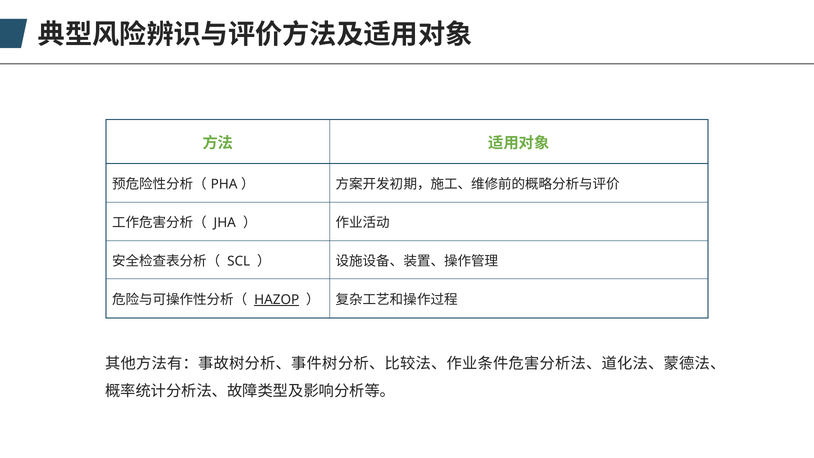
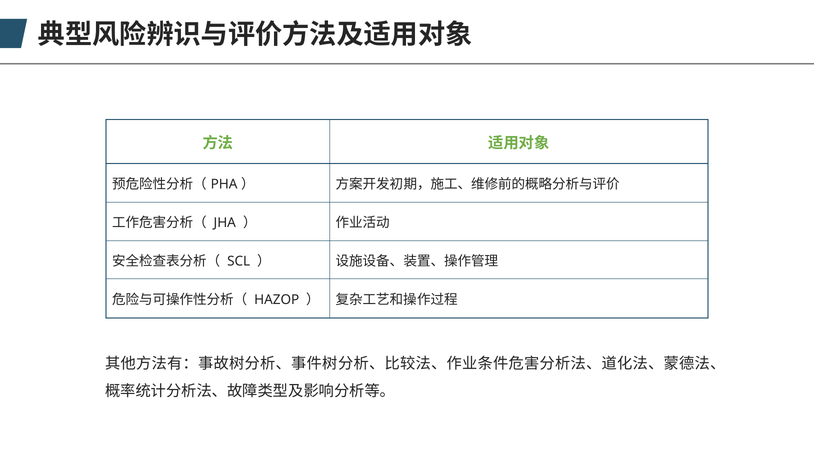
HAZOP underline: present -> none
